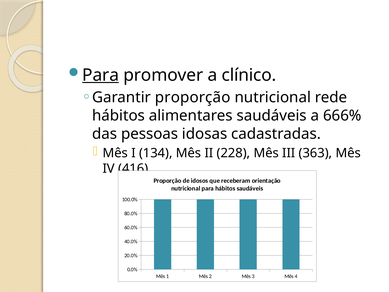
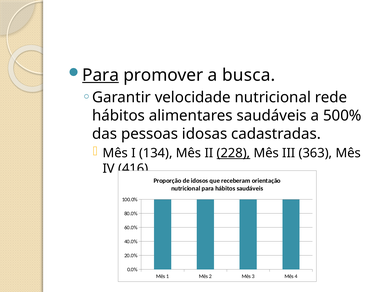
clínico: clínico -> busca
Garantir proporção: proporção -> velocidade
666%: 666% -> 500%
228 underline: none -> present
